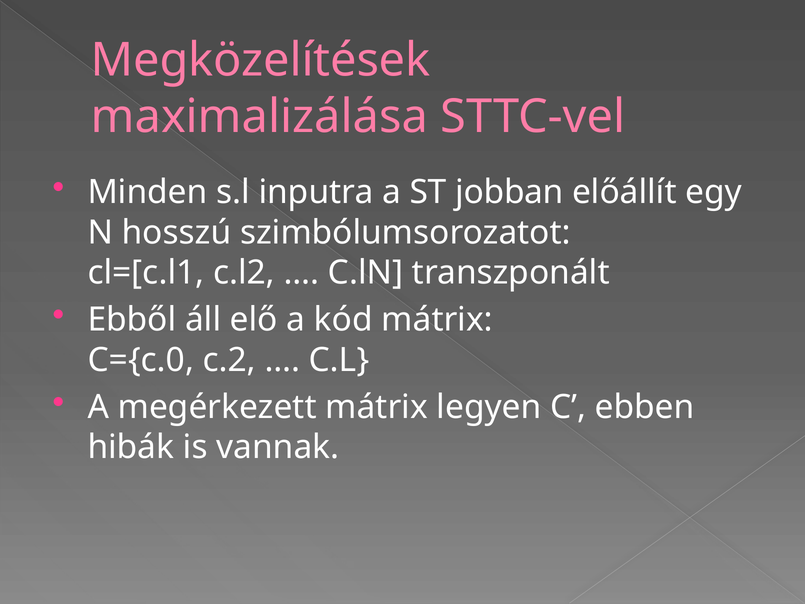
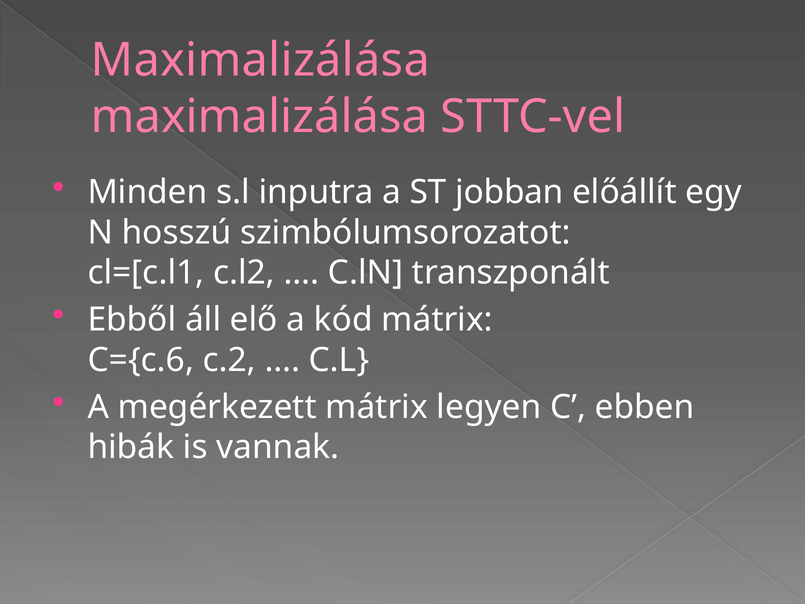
Megközelítések at (261, 60): Megközelítések -> Maximalizálása
C={c.0: C={c.0 -> C={c.6
